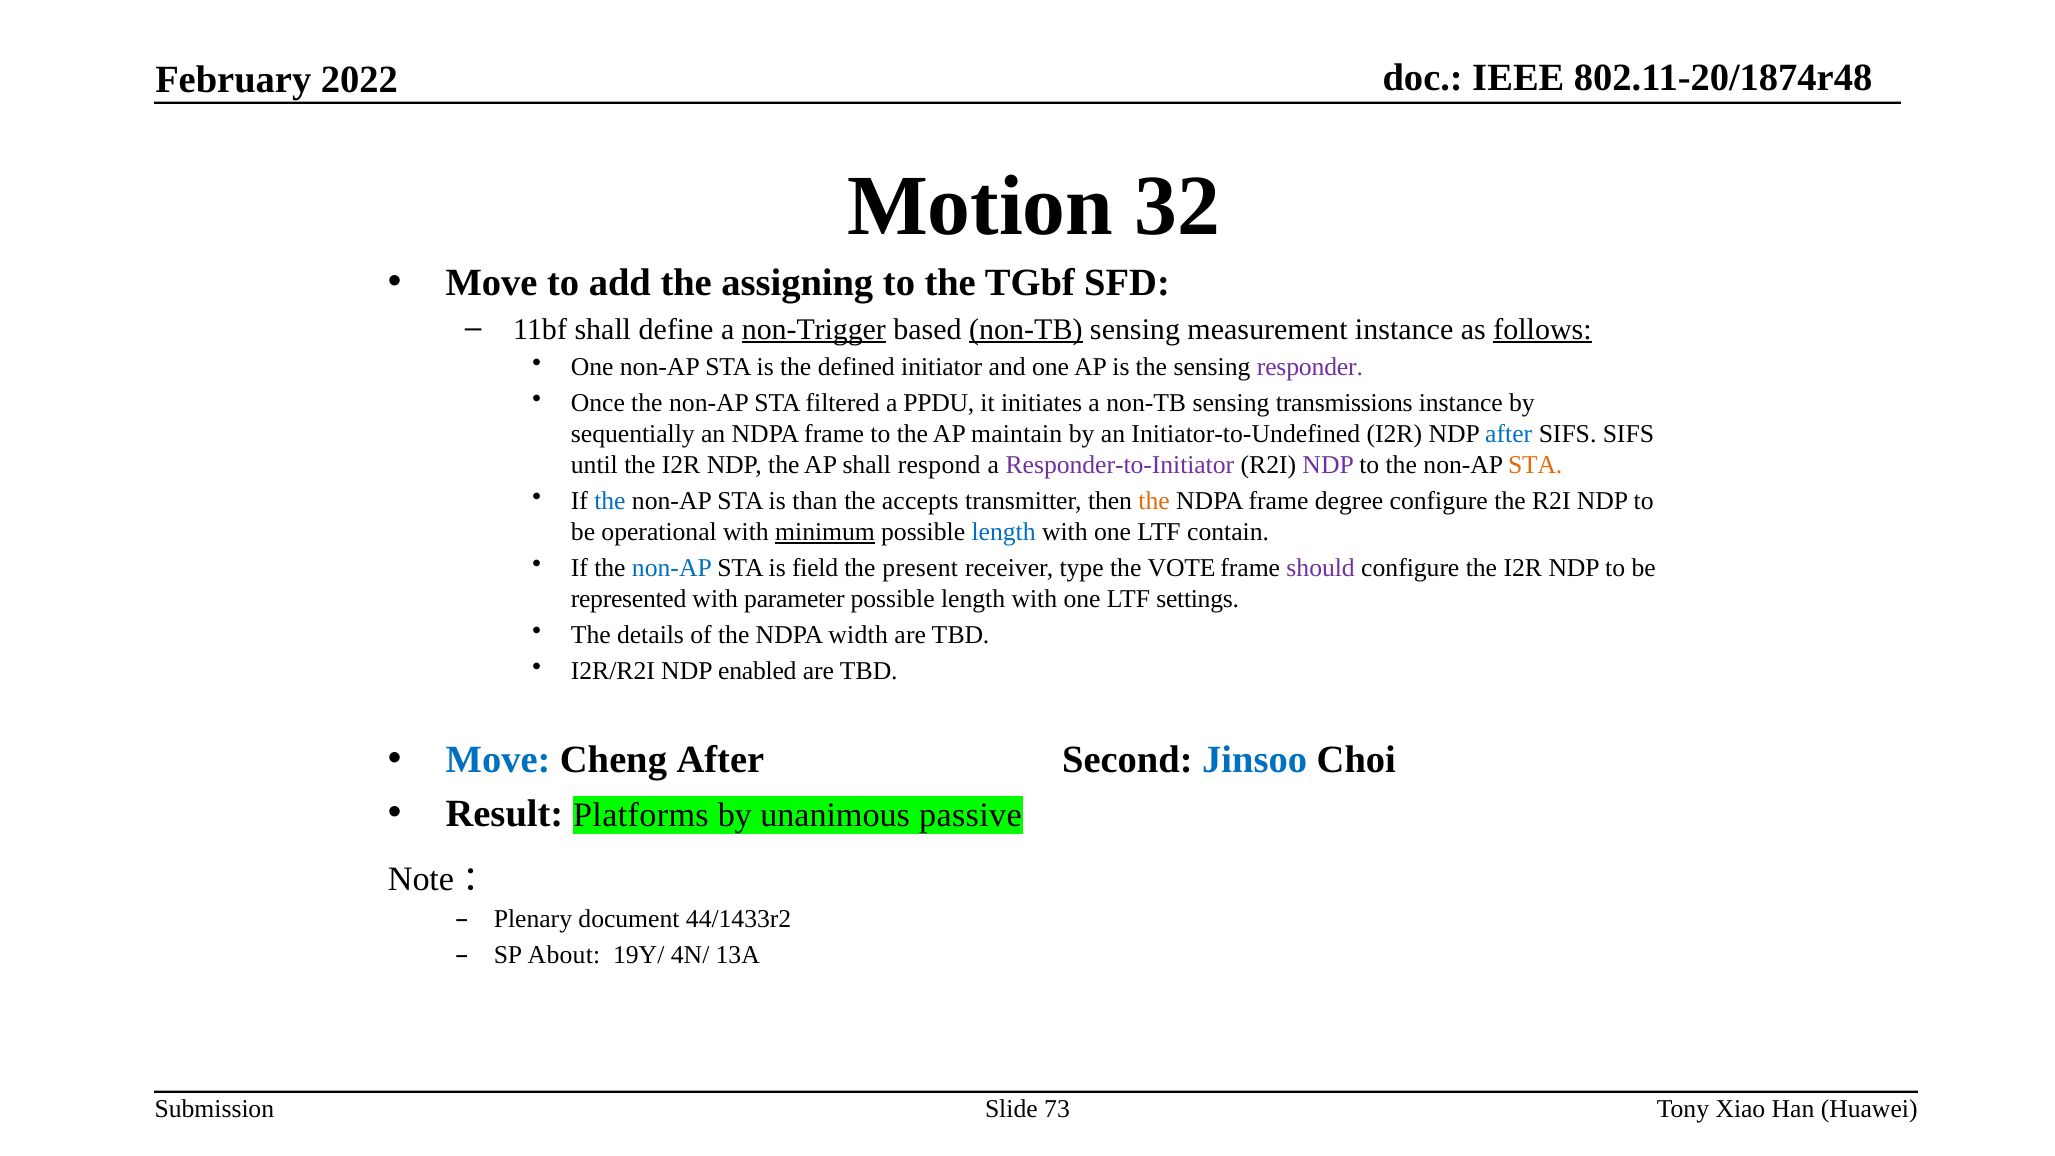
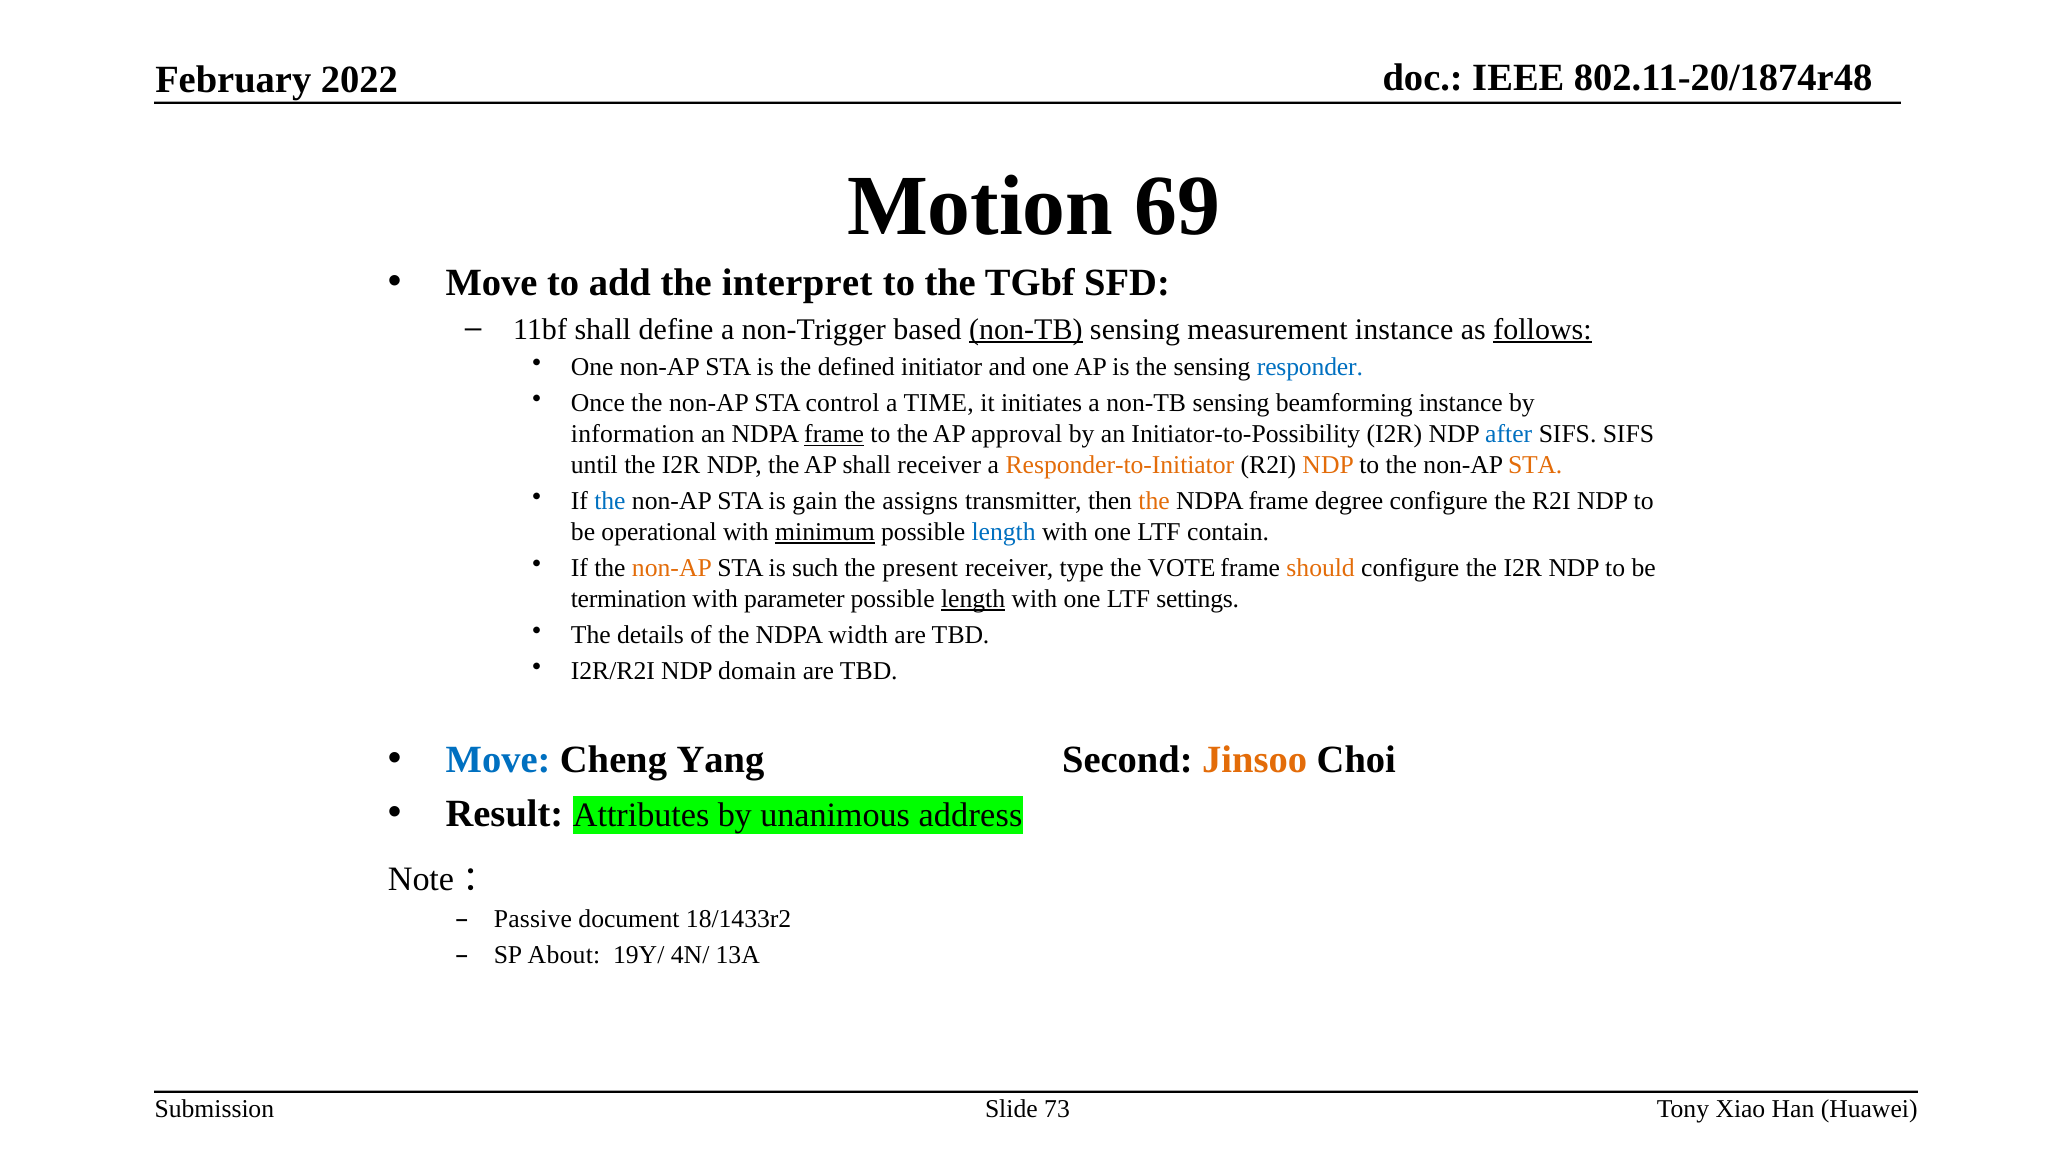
32: 32 -> 69
assigning: assigning -> interpret
non-Trigger underline: present -> none
responder colour: purple -> blue
filtered: filtered -> control
PPDU: PPDU -> TIME
transmissions: transmissions -> beamforming
sequentially: sequentially -> information
frame at (834, 434) underline: none -> present
maintain: maintain -> approval
Initiator-to-Undefined: Initiator-to-Undefined -> Initiator-to-Possibility
shall respond: respond -> receiver
Responder-to-Initiator colour: purple -> orange
NDP at (1328, 465) colour: purple -> orange
than: than -> gain
accepts: accepts -> assigns
non-AP at (672, 568) colour: blue -> orange
field: field -> such
should colour: purple -> orange
represented: represented -> termination
length at (973, 599) underline: none -> present
enabled: enabled -> domain
Cheng After: After -> Yang
Jinsoo colour: blue -> orange
Platforms: Platforms -> Attributes
passive: passive -> address
Plenary: Plenary -> Passive
44/1433r2: 44/1433r2 -> 18/1433r2
